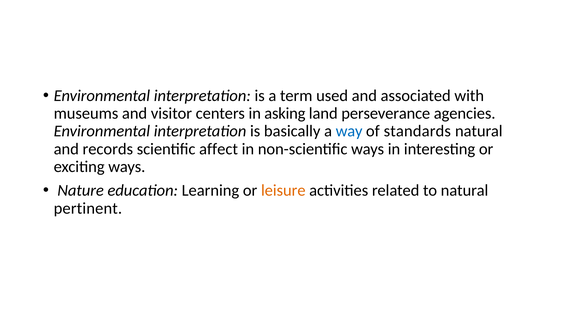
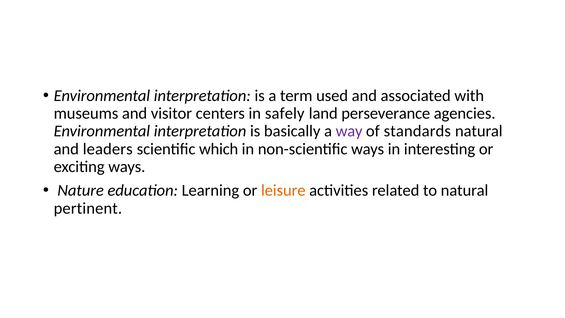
asking: asking -> safely
way colour: blue -> purple
records: records -> leaders
affect: affect -> which
